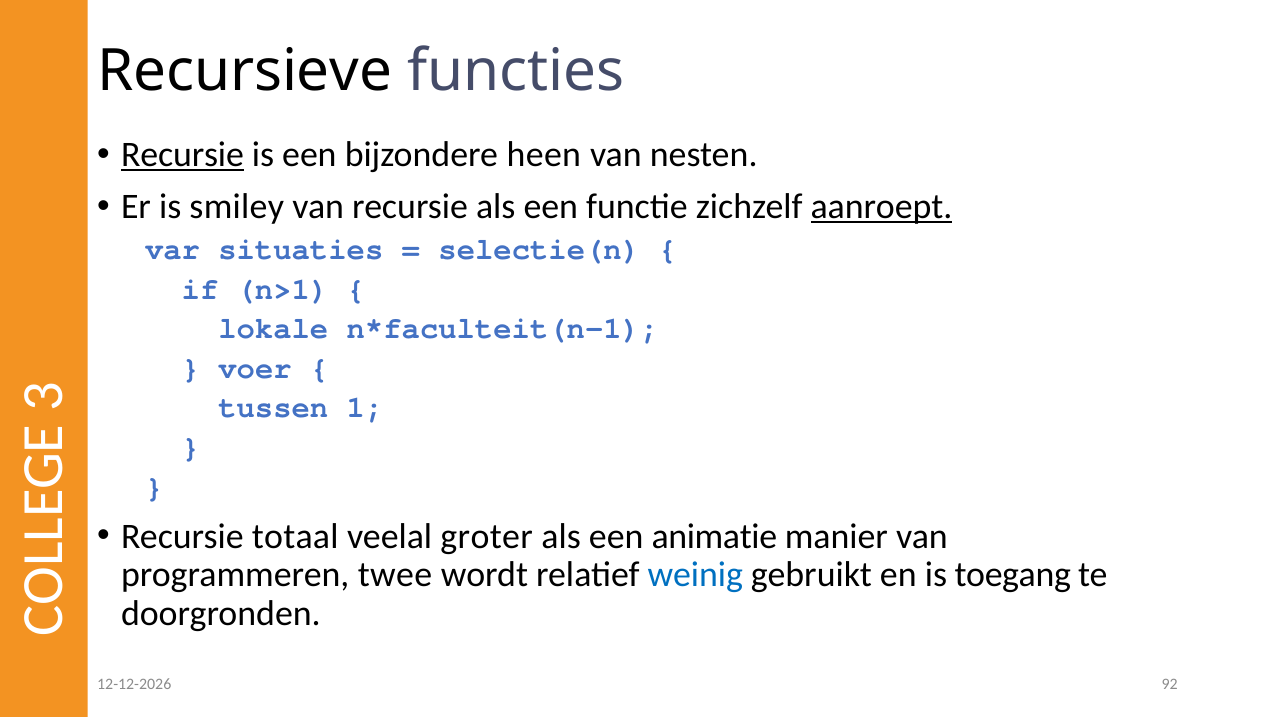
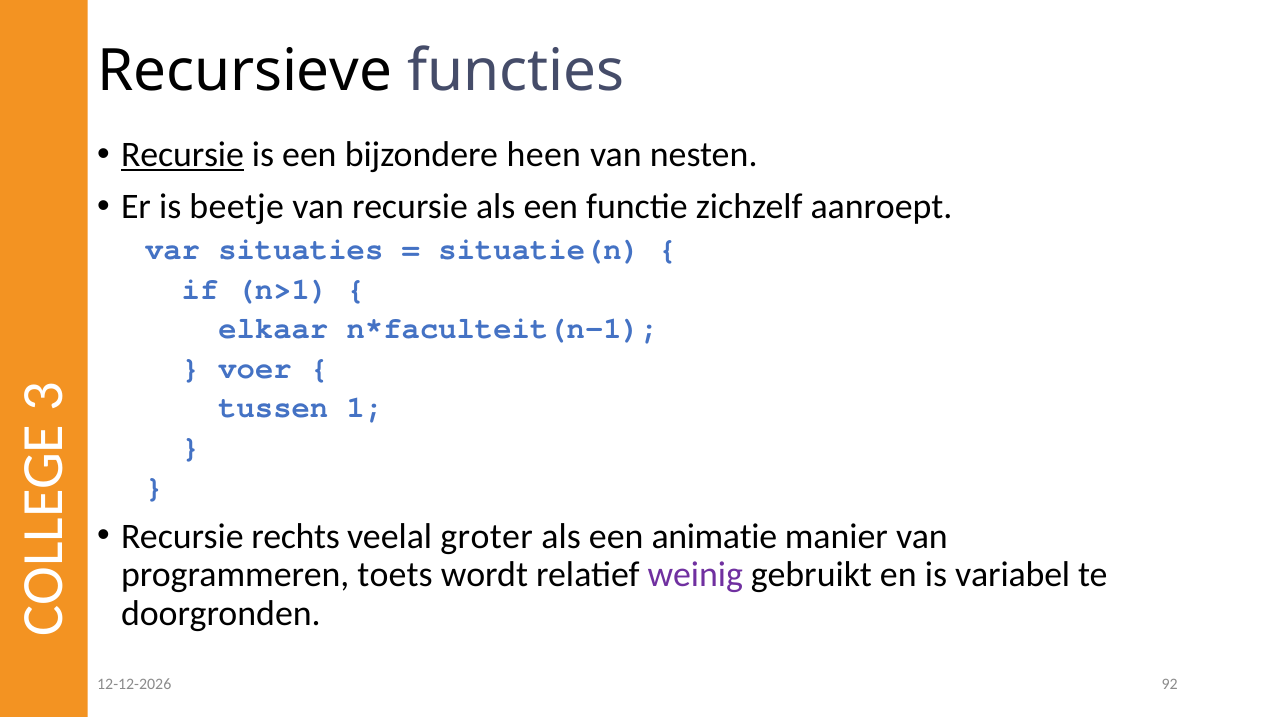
smiley: smiley -> beetje
aanroept underline: present -> none
selectie(n: selectie(n -> situatie(n
lokale: lokale -> elkaar
totaal: totaal -> rechts
twee: twee -> toets
weinig colour: blue -> purple
toegang: toegang -> variabel
